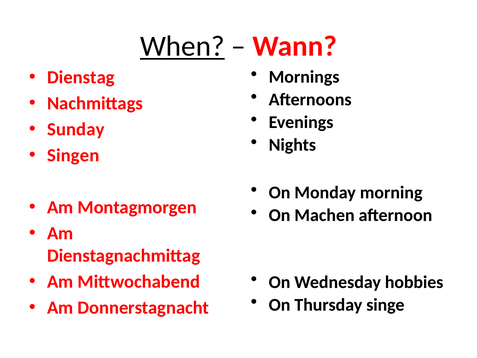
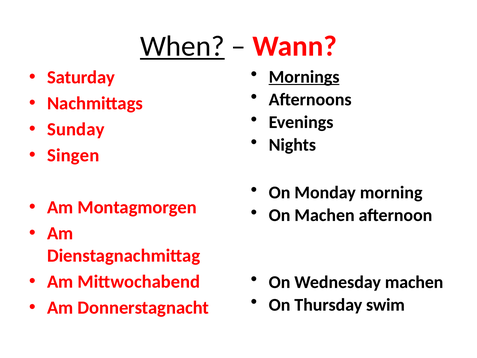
Mornings underline: none -> present
Dienstag: Dienstag -> Saturday
Wednesday hobbies: hobbies -> machen
singe: singe -> swim
